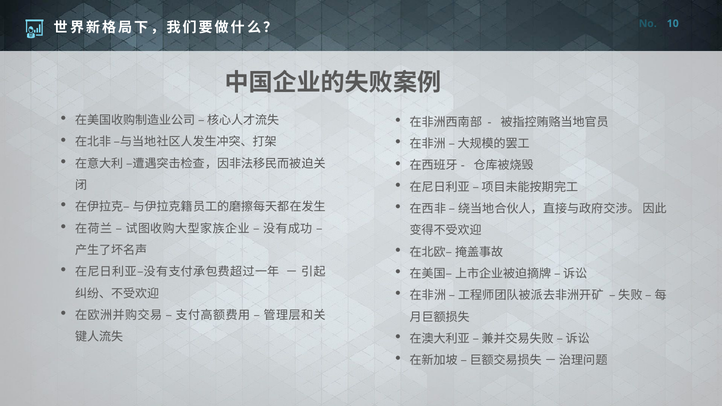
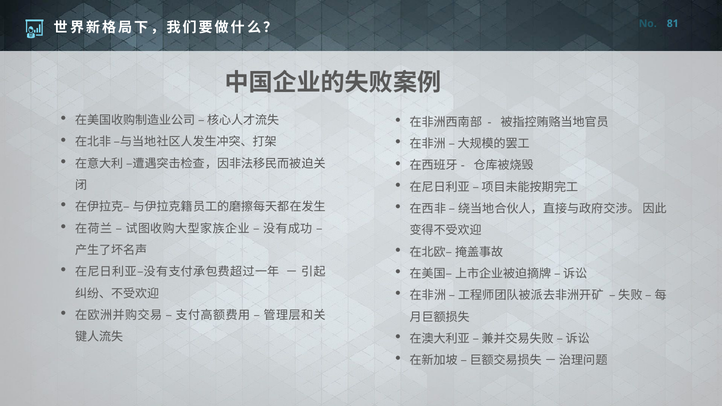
10: 10 -> 81
